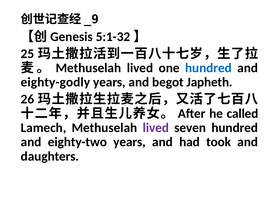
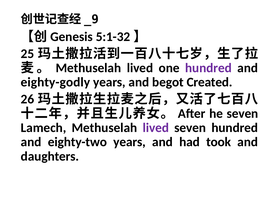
hundred at (208, 68) colour: blue -> purple
Japheth: Japheth -> Created
he called: called -> seven
